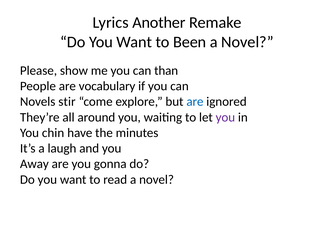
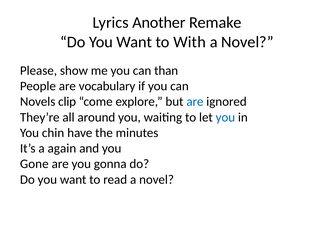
Been: Been -> With
stir: stir -> clip
you at (225, 117) colour: purple -> blue
laugh: laugh -> again
Away: Away -> Gone
